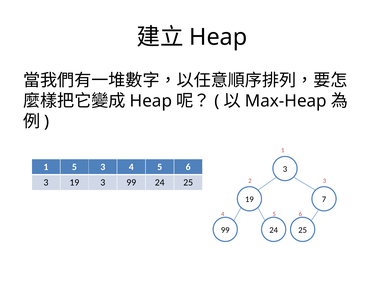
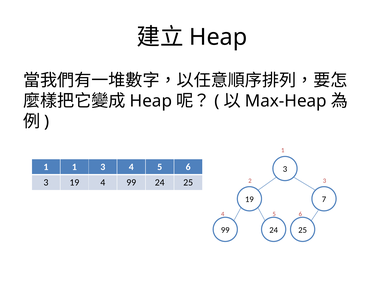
1 5: 5 -> 1
19 3: 3 -> 4
